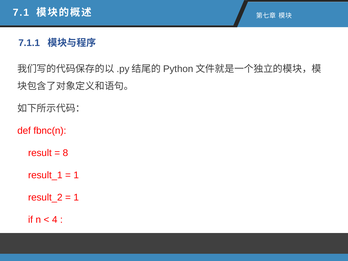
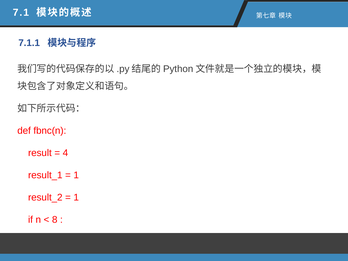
8: 8 -> 4
4: 4 -> 8
